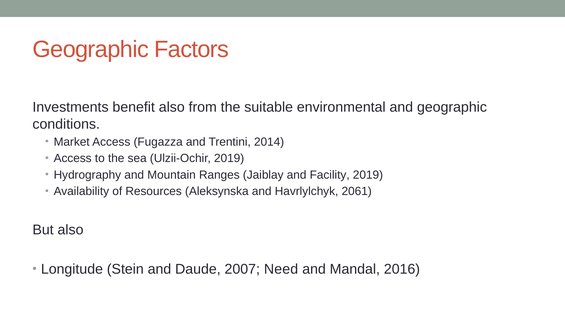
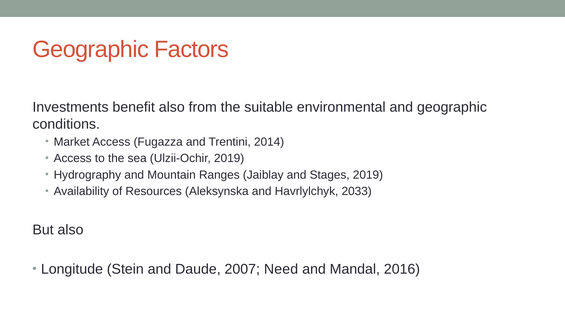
Facility: Facility -> Stages
2061: 2061 -> 2033
